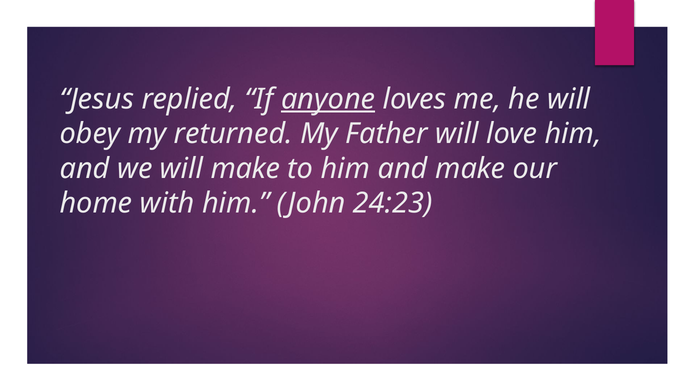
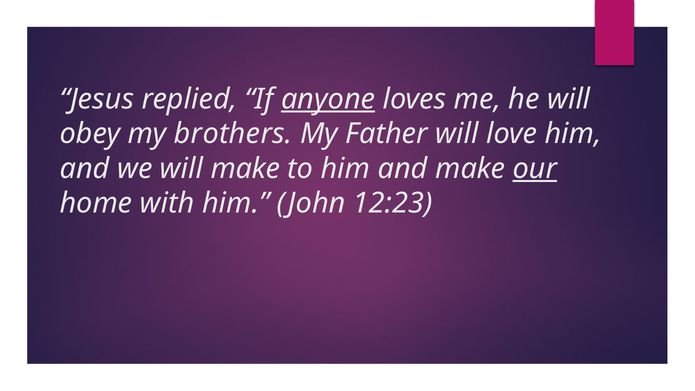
returned: returned -> brothers
our underline: none -> present
24:23: 24:23 -> 12:23
